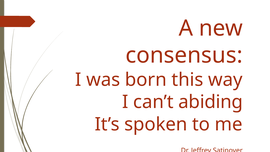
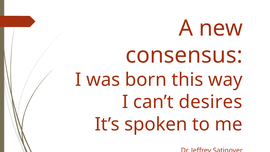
abiding: abiding -> desires
